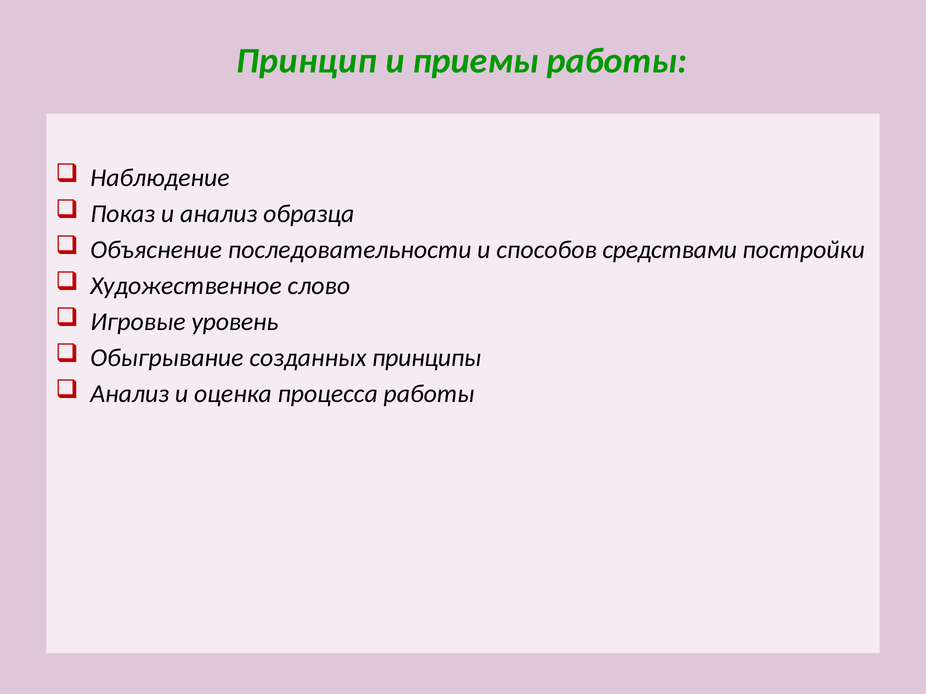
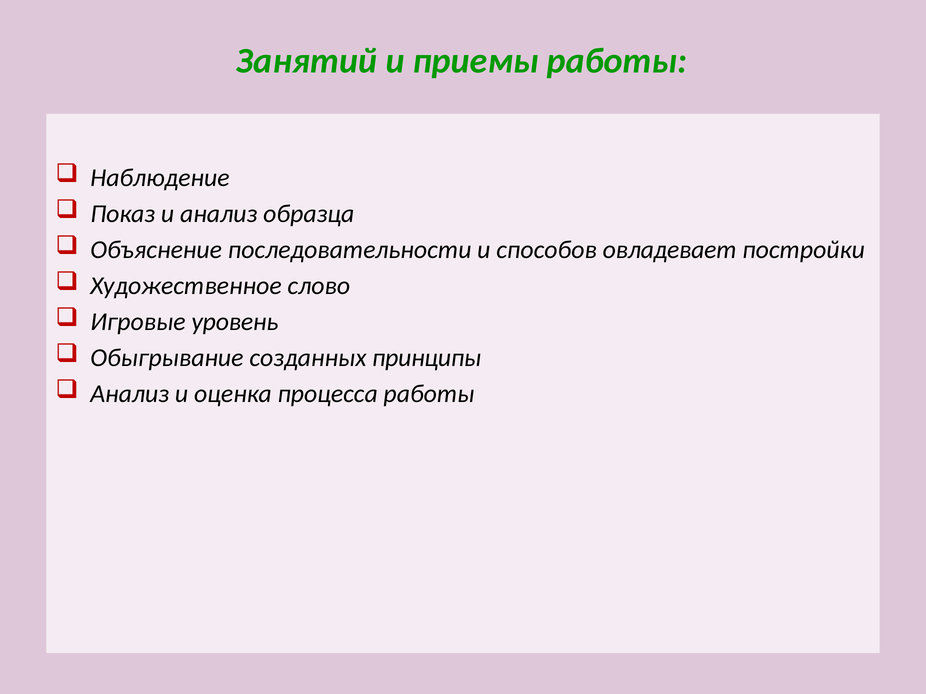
Принцип: Принцип -> Занятий
средствами: средствами -> овладевает
